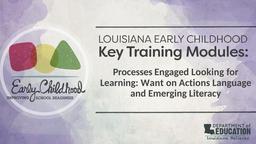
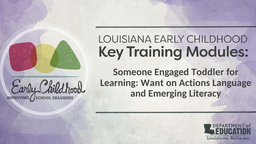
Processes: Processes -> Someone
Looking: Looking -> Toddler
